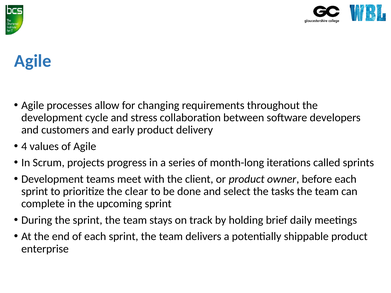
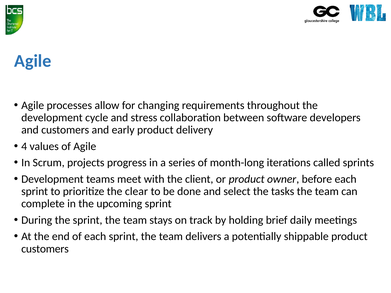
enterprise at (45, 249): enterprise -> customers
